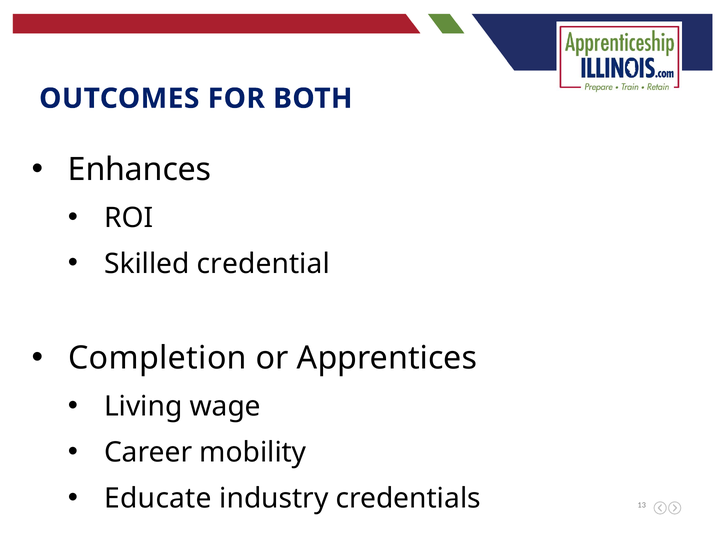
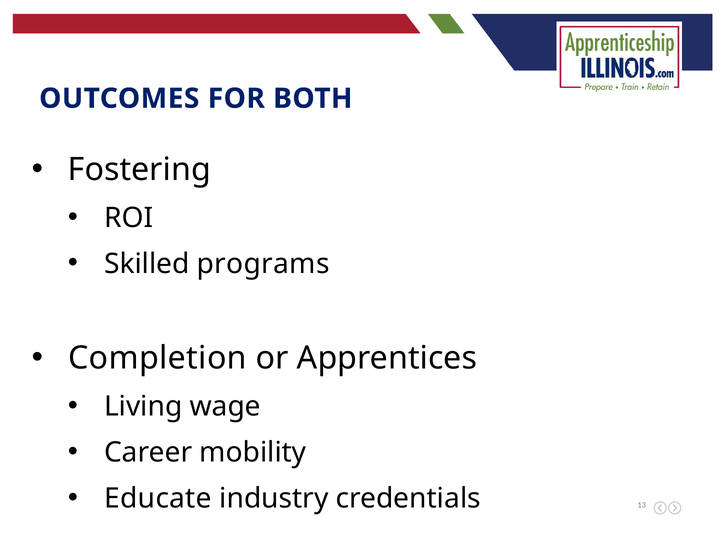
Enhances: Enhances -> Fostering
credential: credential -> programs
